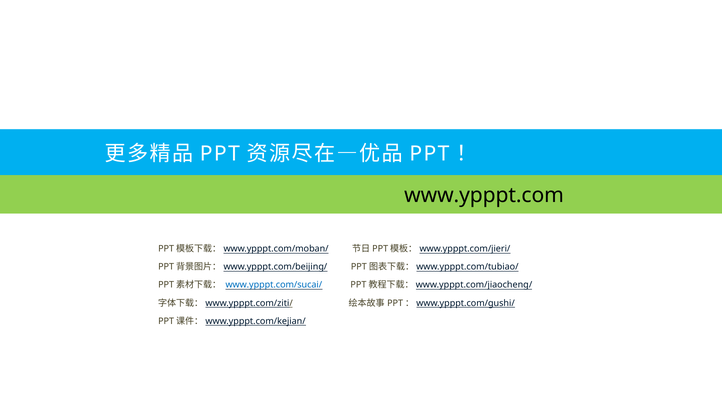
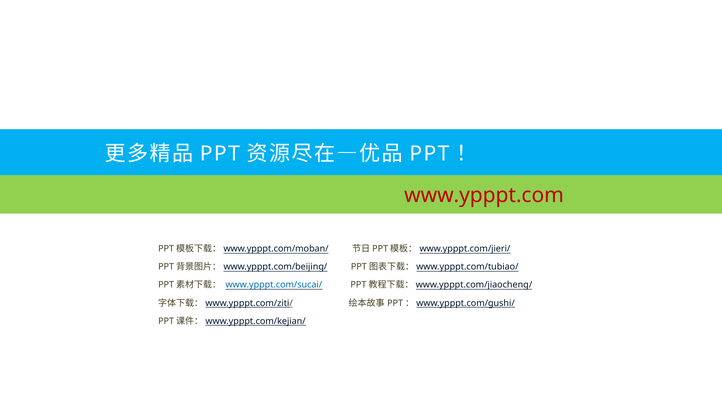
www.ypppt.com colour: black -> red
